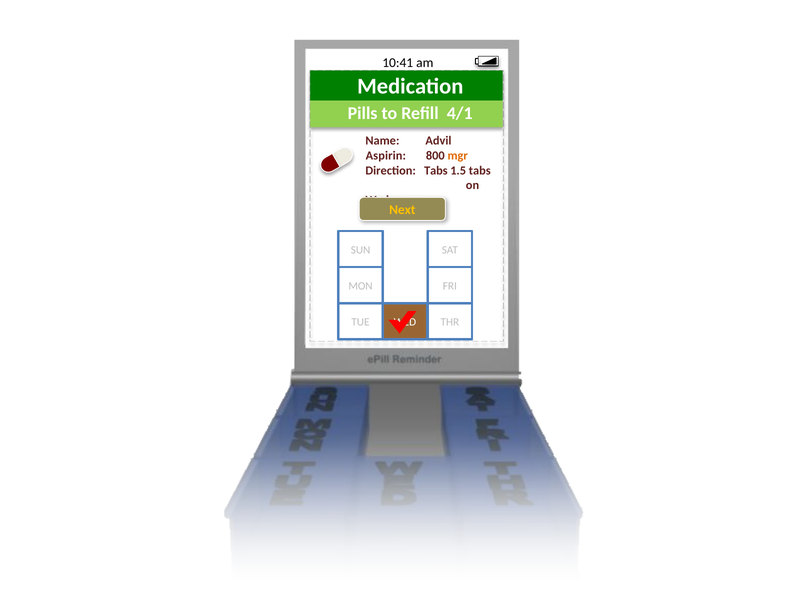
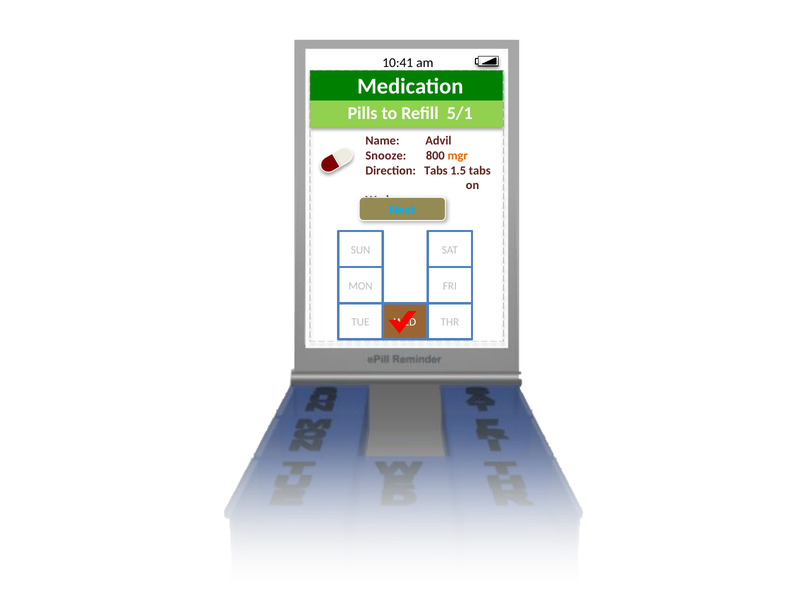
4/1: 4/1 -> 5/1
Aspirin: Aspirin -> Snooze
Next colour: yellow -> light blue
